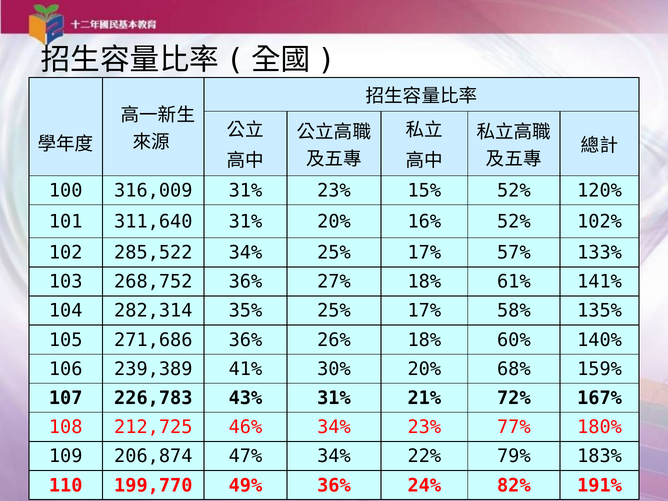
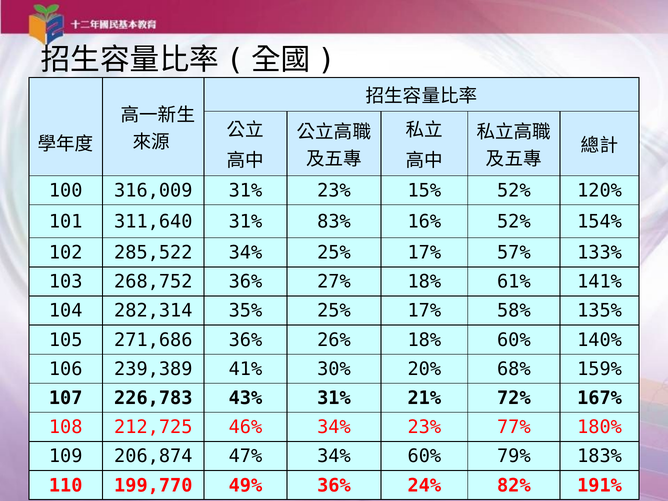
31% 20%: 20% -> 83%
102%: 102% -> 154%
34% 22%: 22% -> 60%
